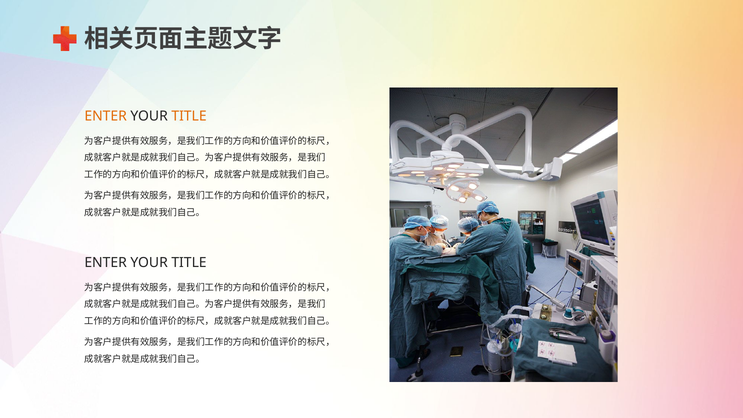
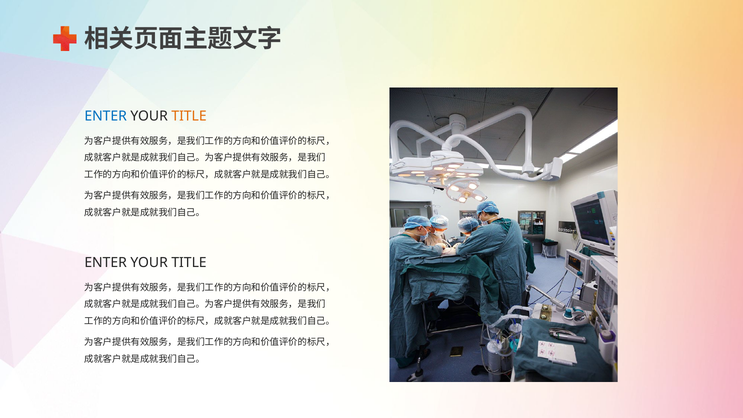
ENTER at (106, 116) colour: orange -> blue
